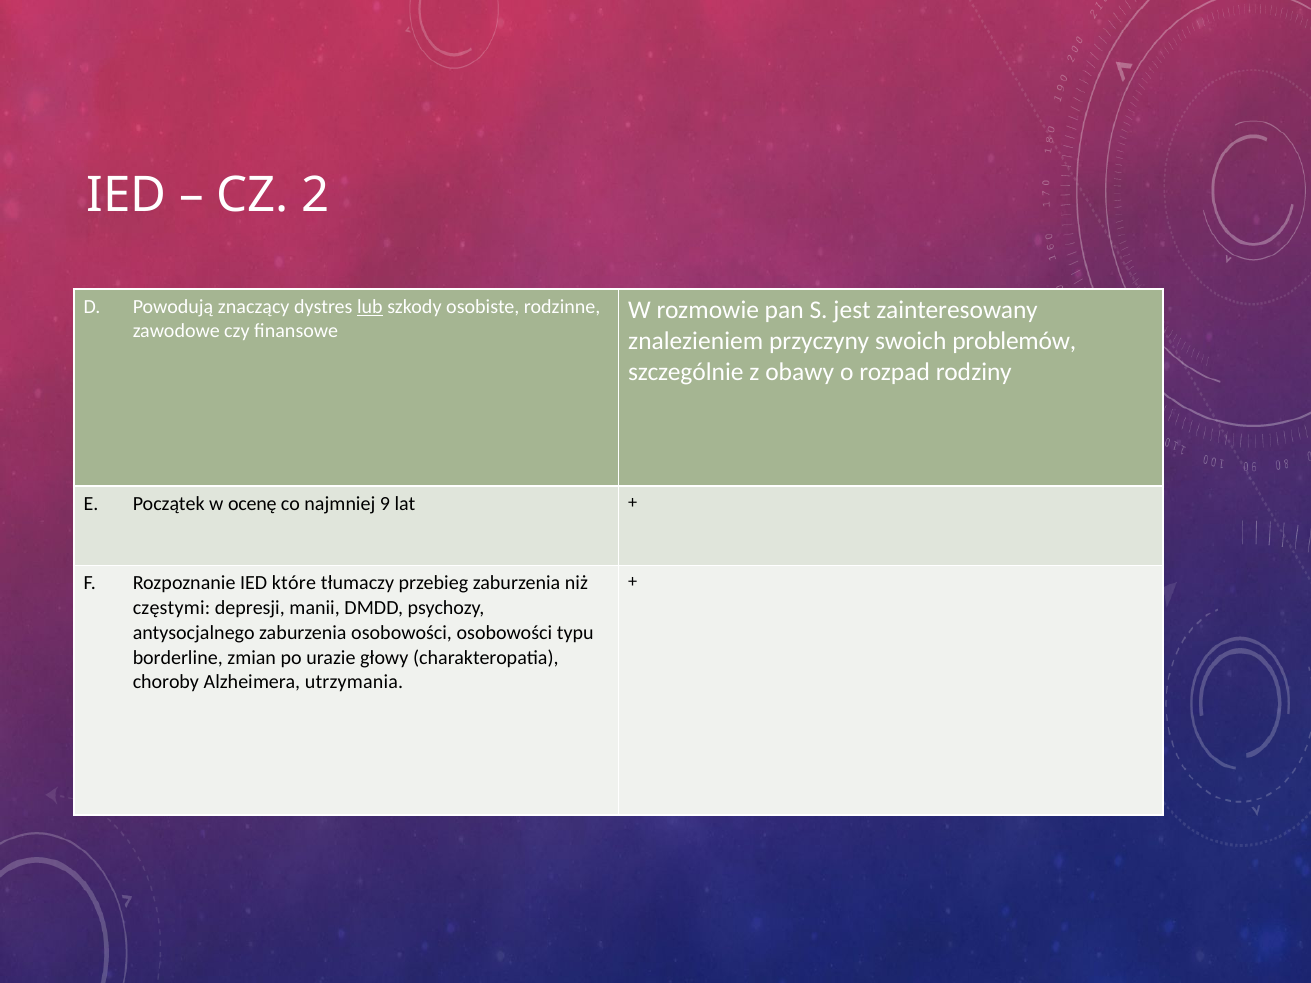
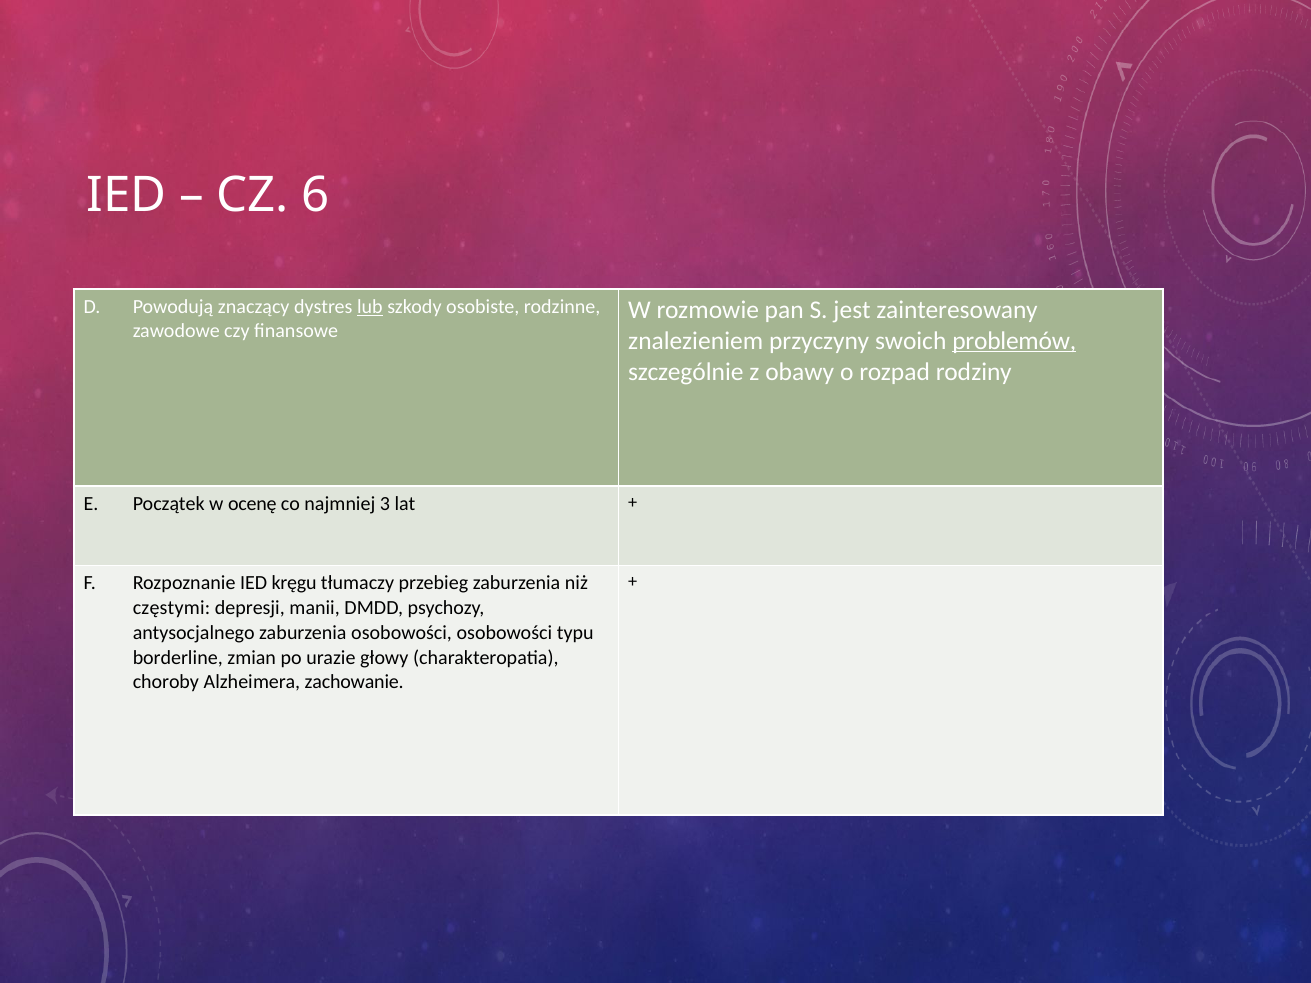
2: 2 -> 6
problemów underline: none -> present
9: 9 -> 3
które: które -> kręgu
utrzymania: utrzymania -> zachowanie
